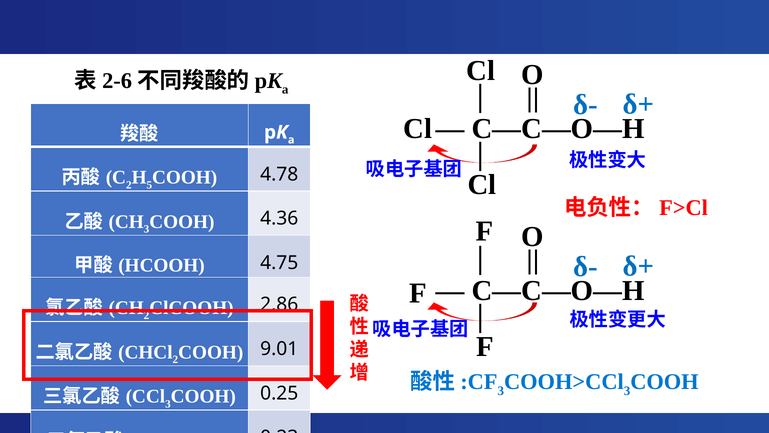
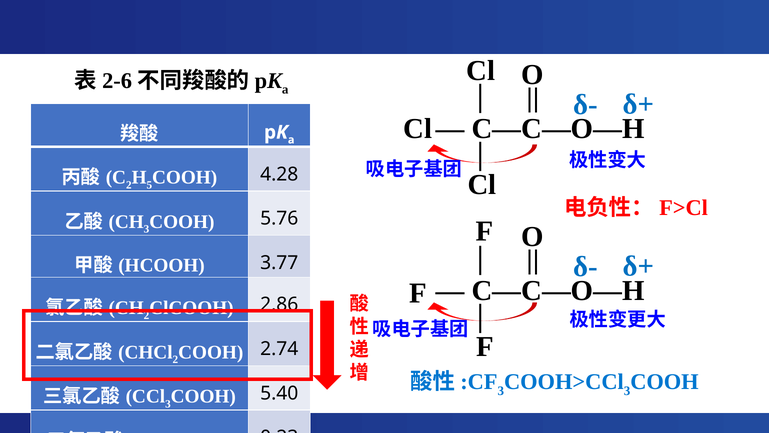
4.78: 4.78 -> 4.28
4.36: 4.36 -> 5.76
4.75: 4.75 -> 3.77
9.01: 9.01 -> 2.74
0.25: 0.25 -> 5.40
